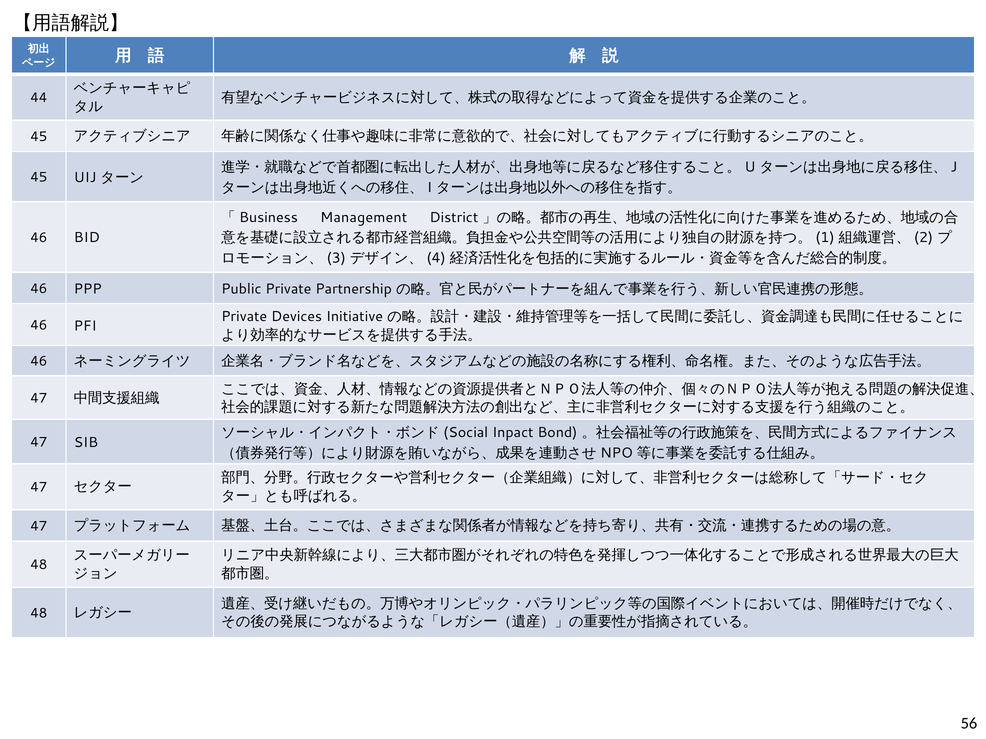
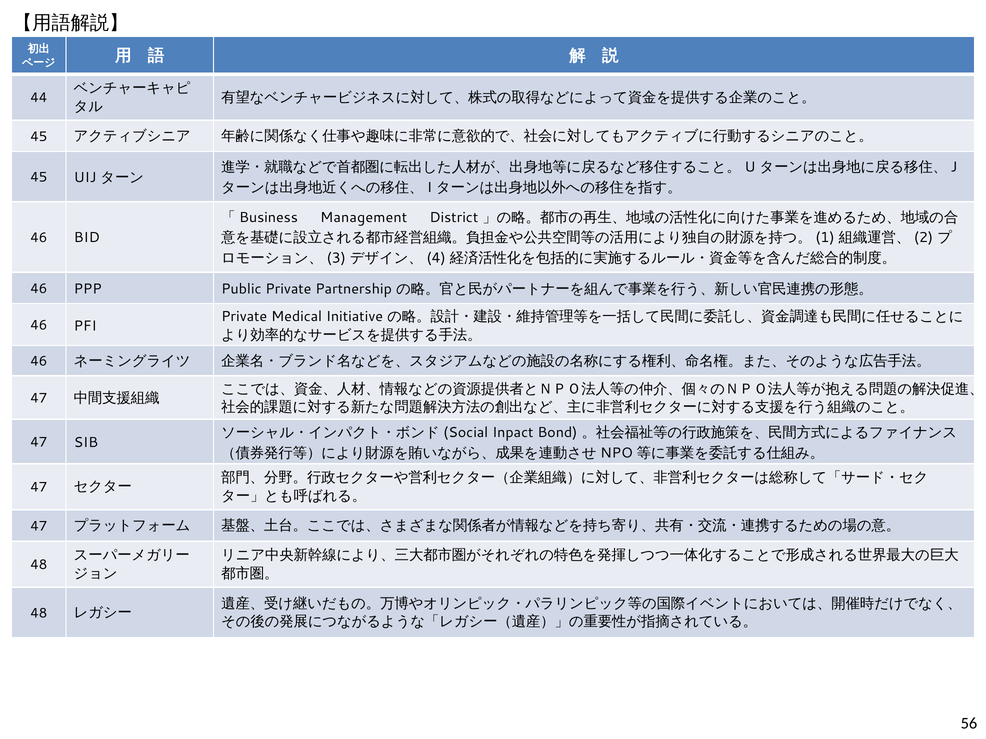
Devices: Devices -> Medical
